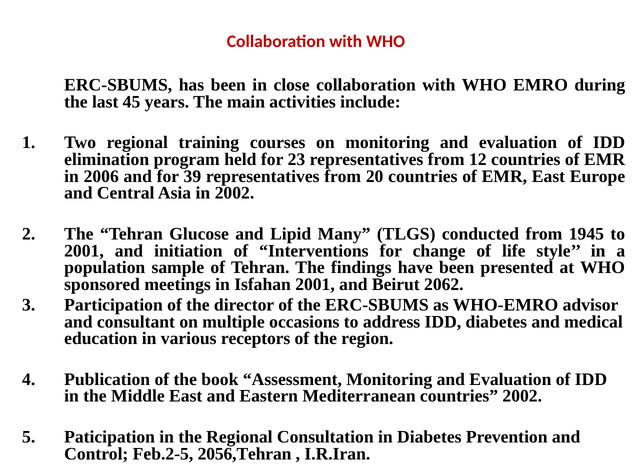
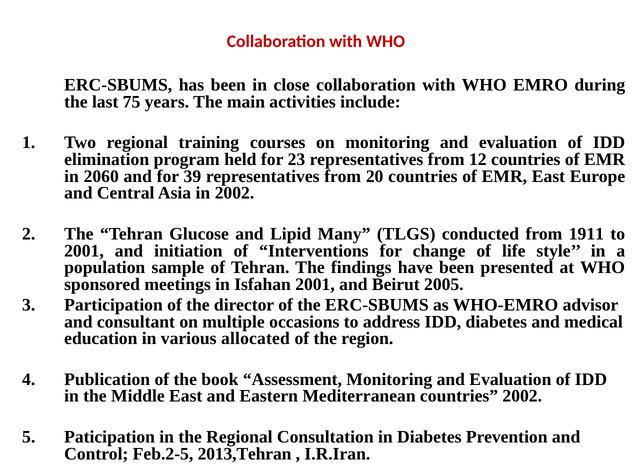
45: 45 -> 75
2006: 2006 -> 2060
1945: 1945 -> 1911
2062: 2062 -> 2005
receptors: receptors -> allocated
2056,Tehran: 2056,Tehran -> 2013,Tehran
